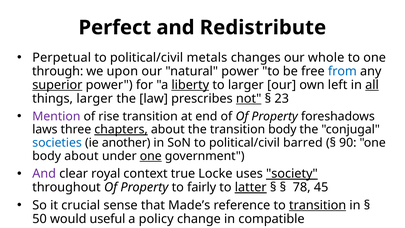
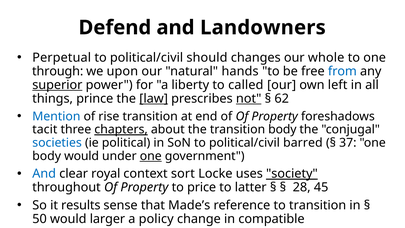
Perfect: Perfect -> Defend
Redistribute: Redistribute -> Landowners
metals: metals -> should
natural power: power -> hands
liberty underline: present -> none
to larger: larger -> called
all underline: present -> none
things larger: larger -> prince
law underline: none -> present
23: 23 -> 62
Mention colour: purple -> blue
laws: laws -> tacit
another: another -> political
90: 90 -> 37
body about: about -> would
And at (44, 174) colour: purple -> blue
true: true -> sort
fairly: fairly -> price
latter underline: present -> none
78: 78 -> 28
crucial: crucial -> results
transition at (318, 205) underline: present -> none
useful: useful -> larger
